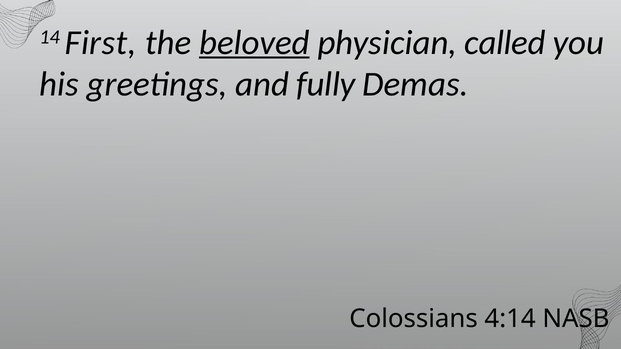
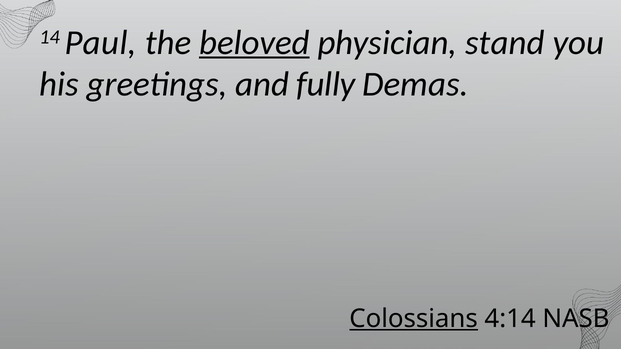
First: First -> Paul
called: called -> stand
Colossians underline: none -> present
